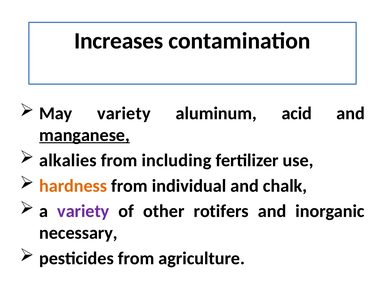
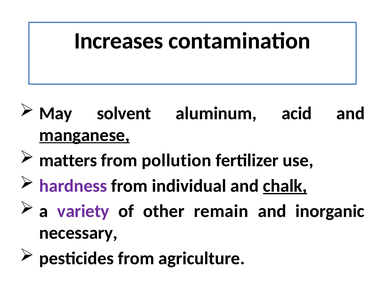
May variety: variety -> solvent
alkalies: alkalies -> matters
including: including -> pollution
hardness colour: orange -> purple
chalk underline: none -> present
rotifers: rotifers -> remain
